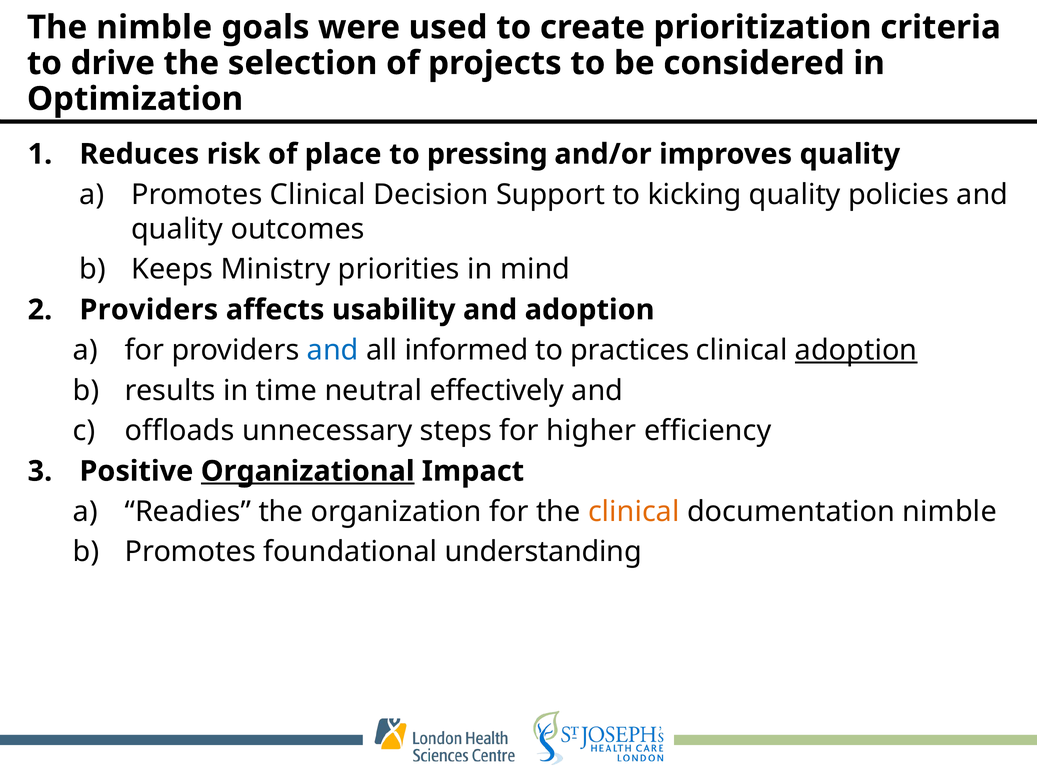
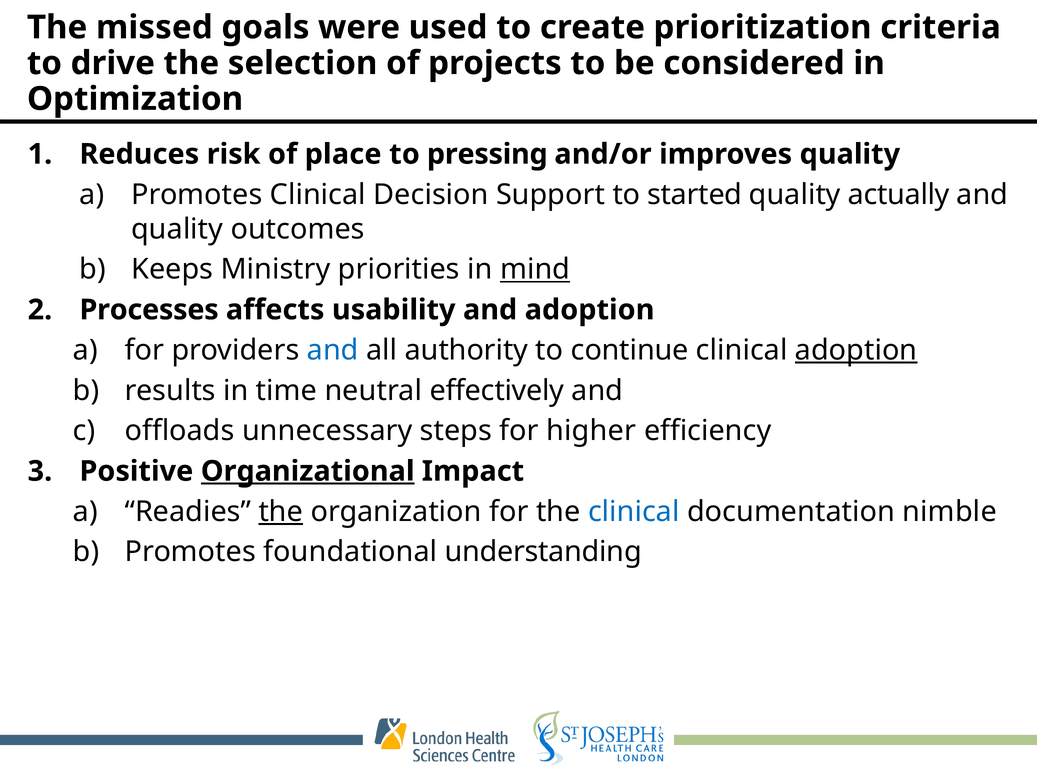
The nimble: nimble -> missed
kicking: kicking -> started
policies: policies -> actually
mind underline: none -> present
Providers at (149, 310): Providers -> Processes
informed: informed -> authority
practices: practices -> continue
the at (281, 511) underline: none -> present
clinical at (634, 511) colour: orange -> blue
